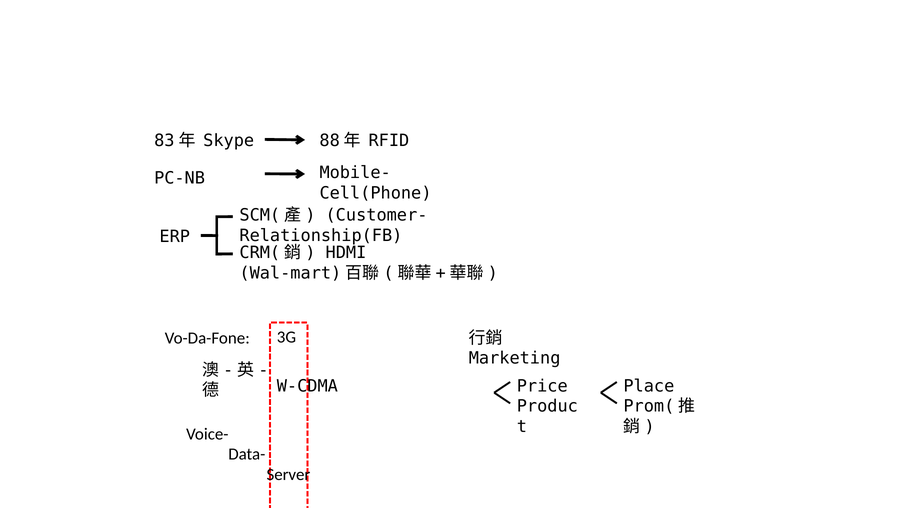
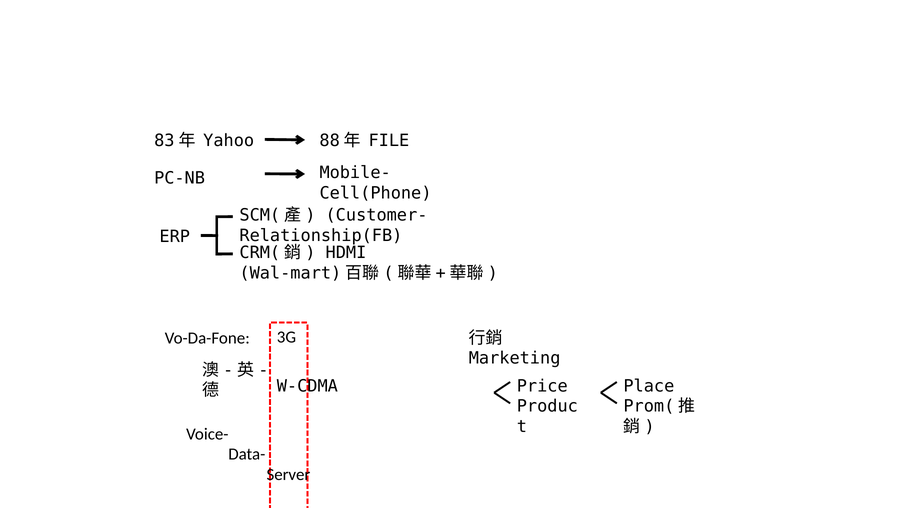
Skype: Skype -> Yahoo
RFID: RFID -> FILE
